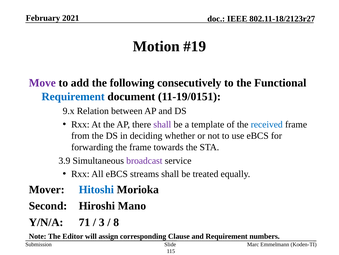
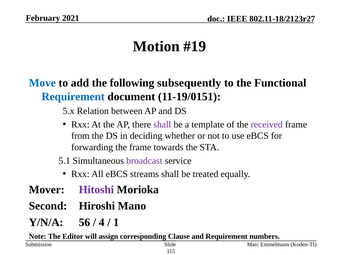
Move colour: purple -> blue
consecutively: consecutively -> subsequently
9.x: 9.x -> 5.x
received colour: blue -> purple
3.9: 3.9 -> 5.1
Hitoshi colour: blue -> purple
71: 71 -> 56
3: 3 -> 4
8: 8 -> 1
